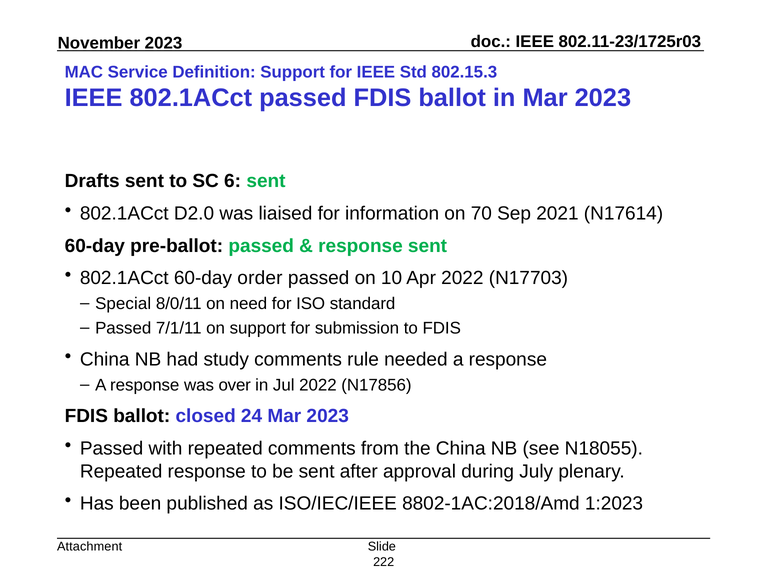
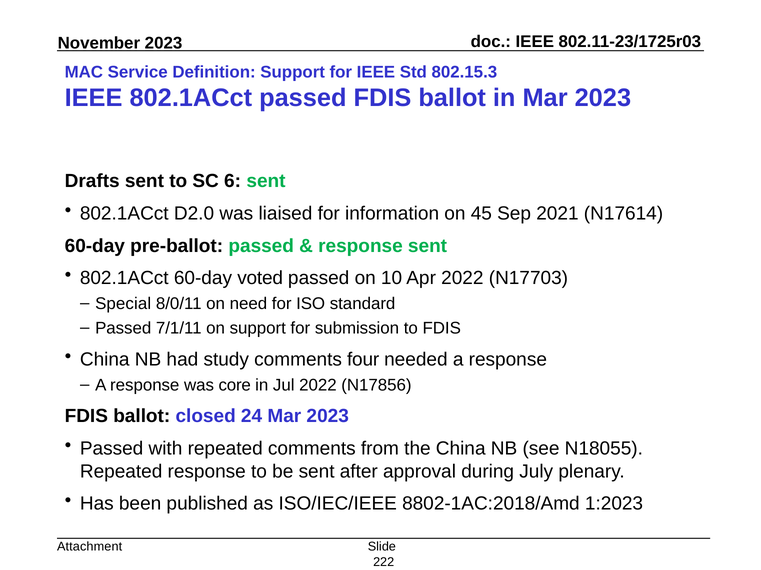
70: 70 -> 45
order: order -> voted
rule: rule -> four
over: over -> core
